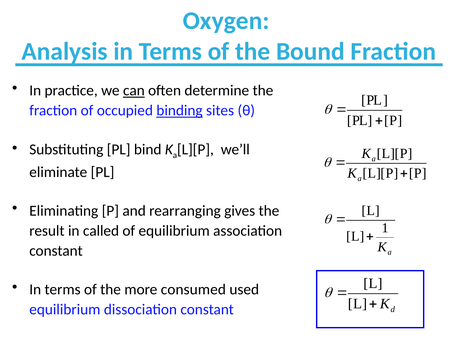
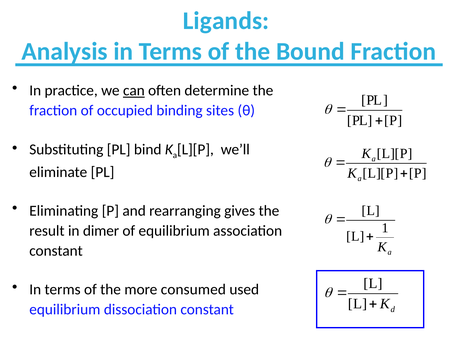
Oxygen: Oxygen -> Ligands
binding underline: present -> none
called: called -> dimer
